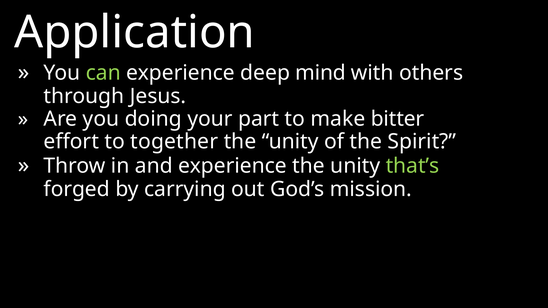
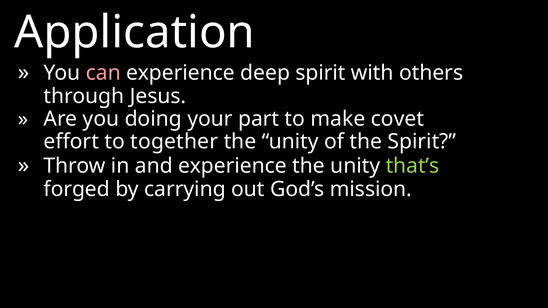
can colour: light green -> pink
deep mind: mind -> spirit
bitter: bitter -> covet
